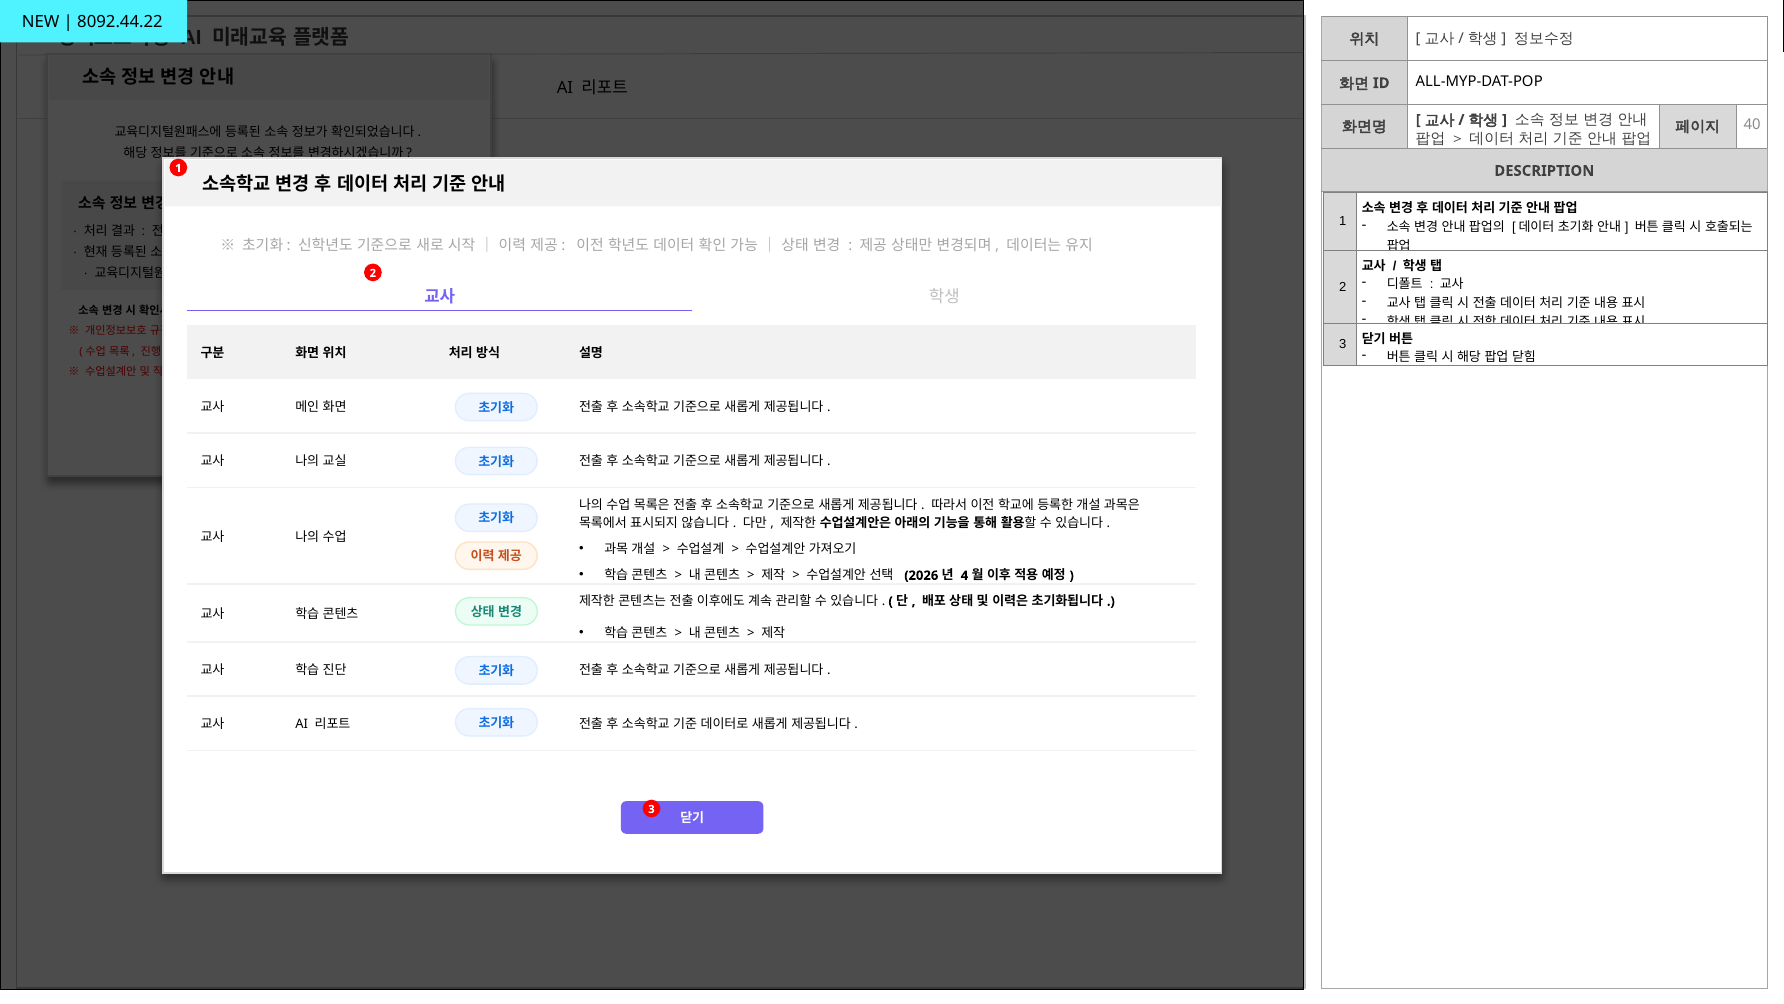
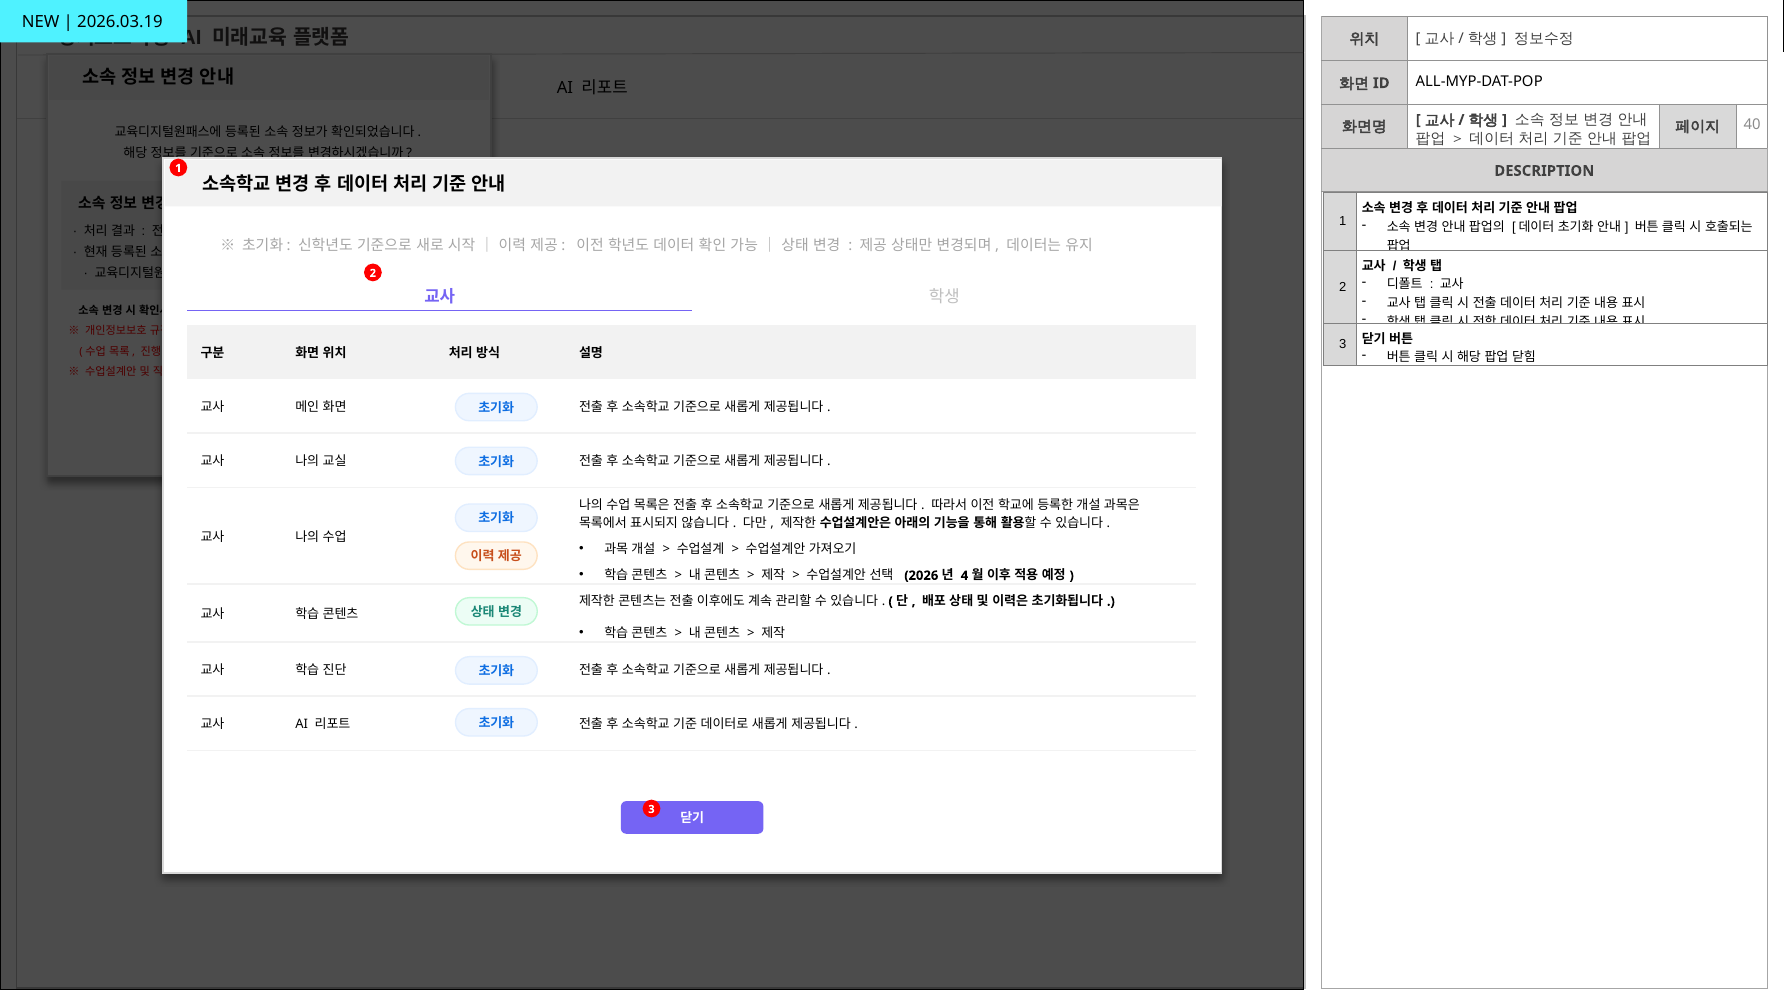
8092.44.22: 8092.44.22 -> 2026.03.19
